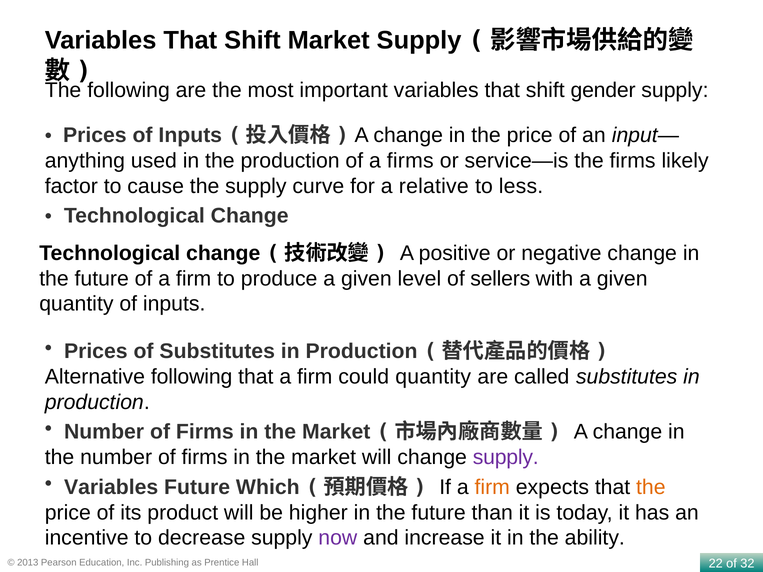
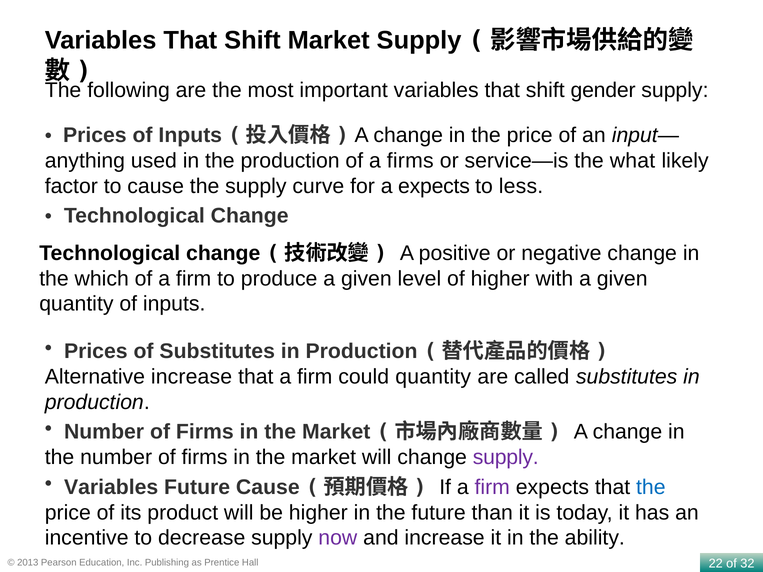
the firms: firms -> what
a relative: relative -> expects
future at (102, 279): future -> which
of sellers: sellers -> higher
Alternative following: following -> increase
Future Which: Which -> Cause
firm at (492, 487) colour: orange -> purple
the at (651, 487) colour: orange -> blue
